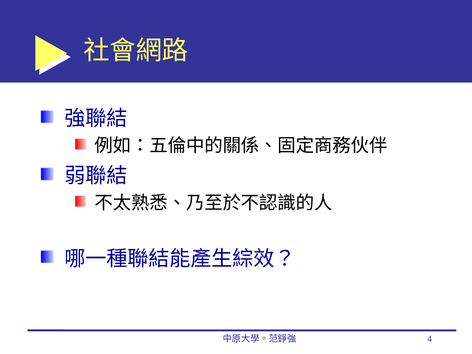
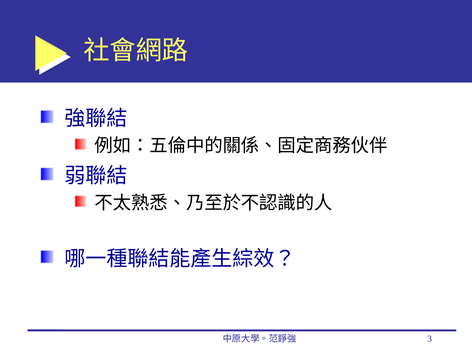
4: 4 -> 3
